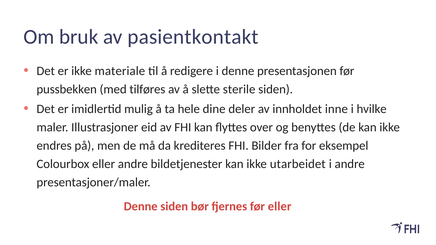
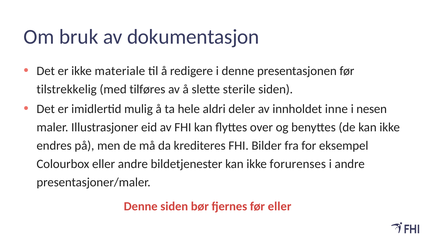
pasientkontakt: pasientkontakt -> dokumentasjon
pussbekken: pussbekken -> tilstrekkelig
dine: dine -> aldri
hvilke: hvilke -> nesen
utarbeidet: utarbeidet -> forurenses
